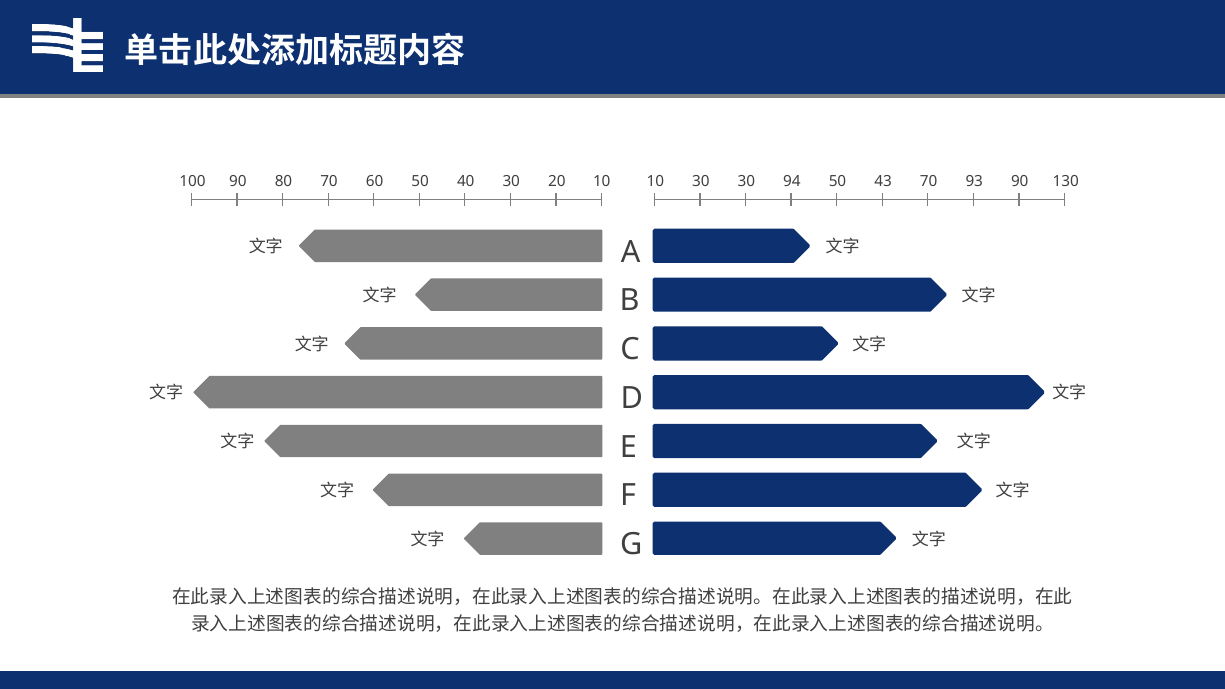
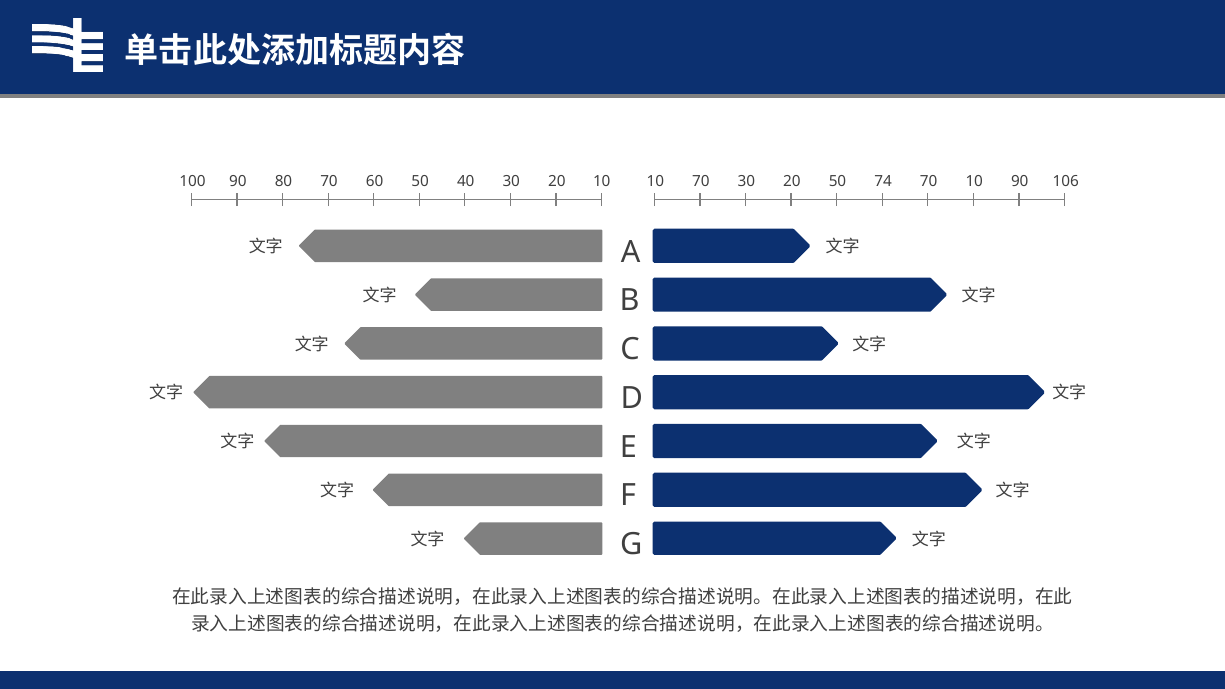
10 30: 30 -> 70
30 94: 94 -> 20
43: 43 -> 74
70 93: 93 -> 10
130: 130 -> 106
